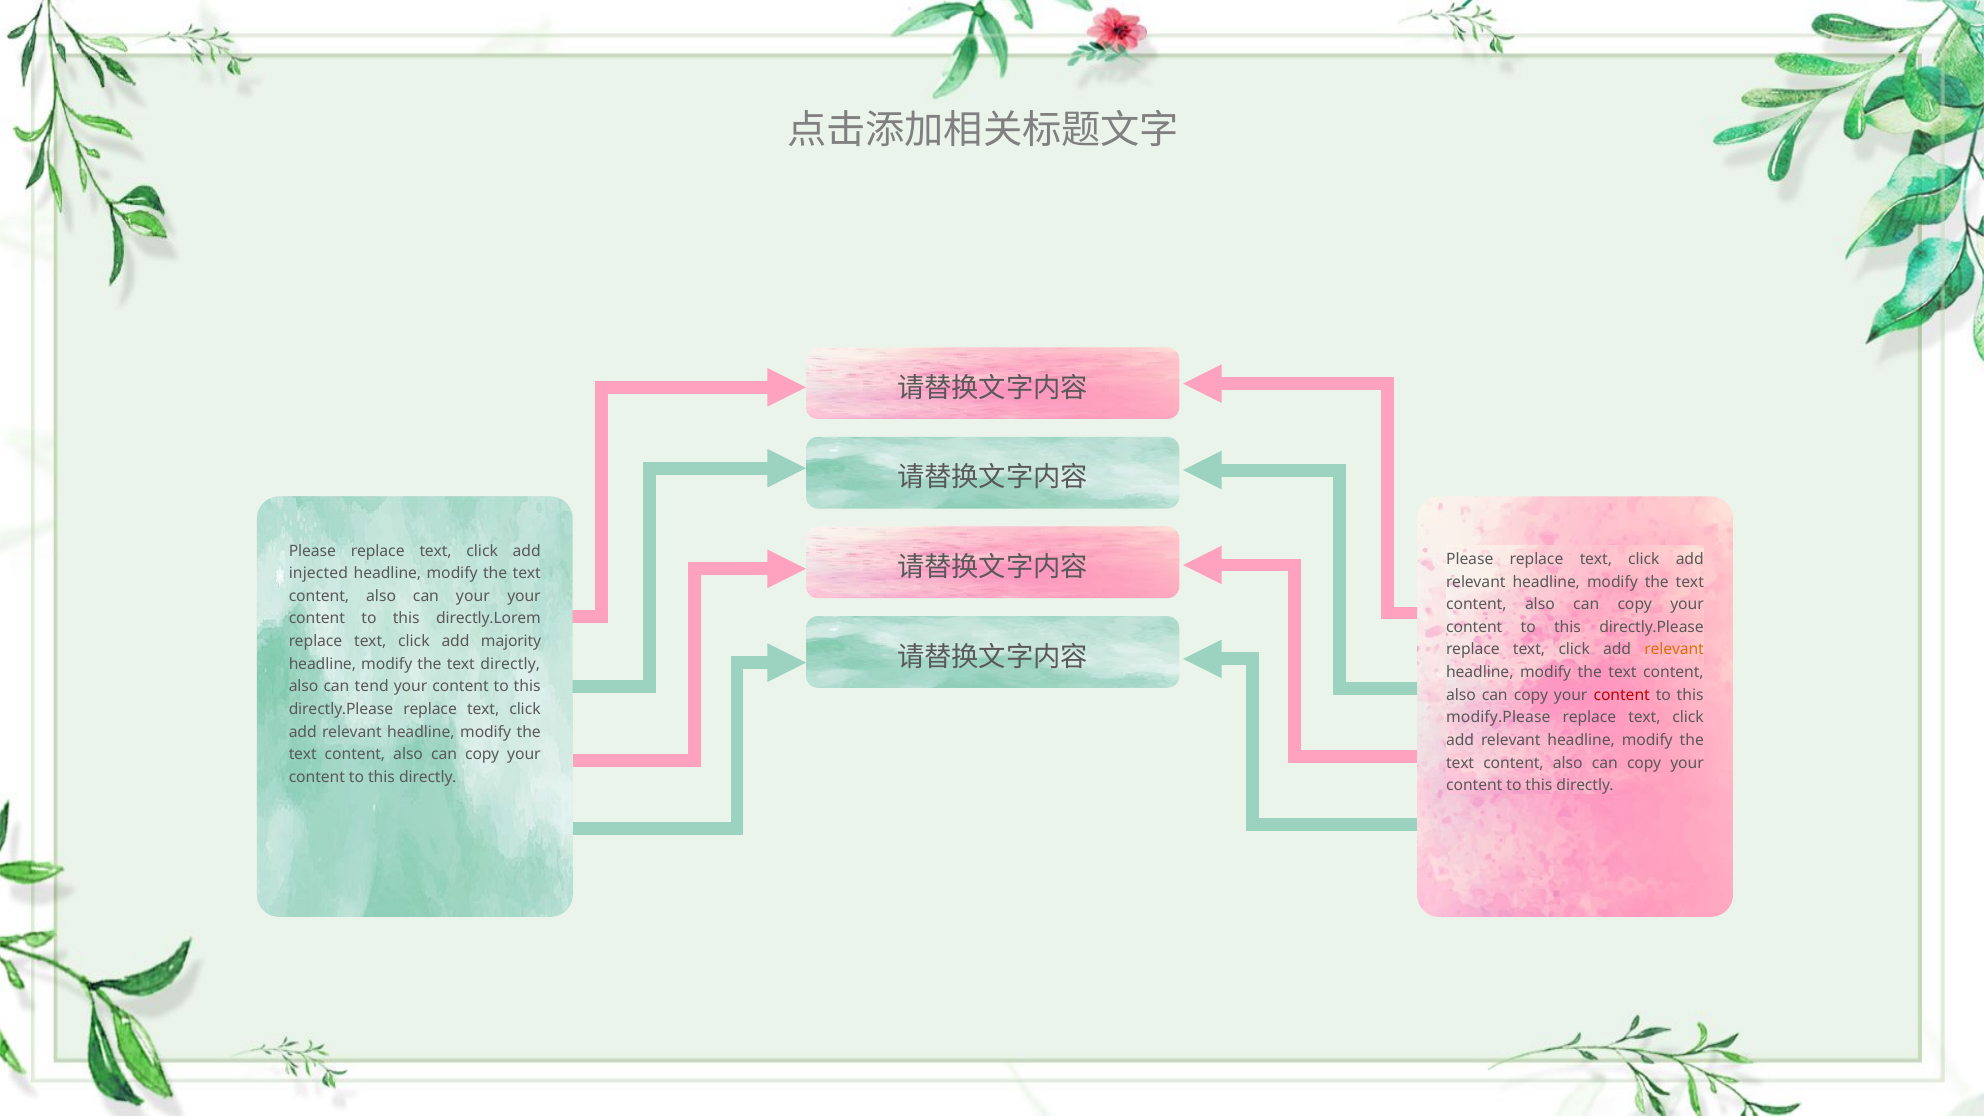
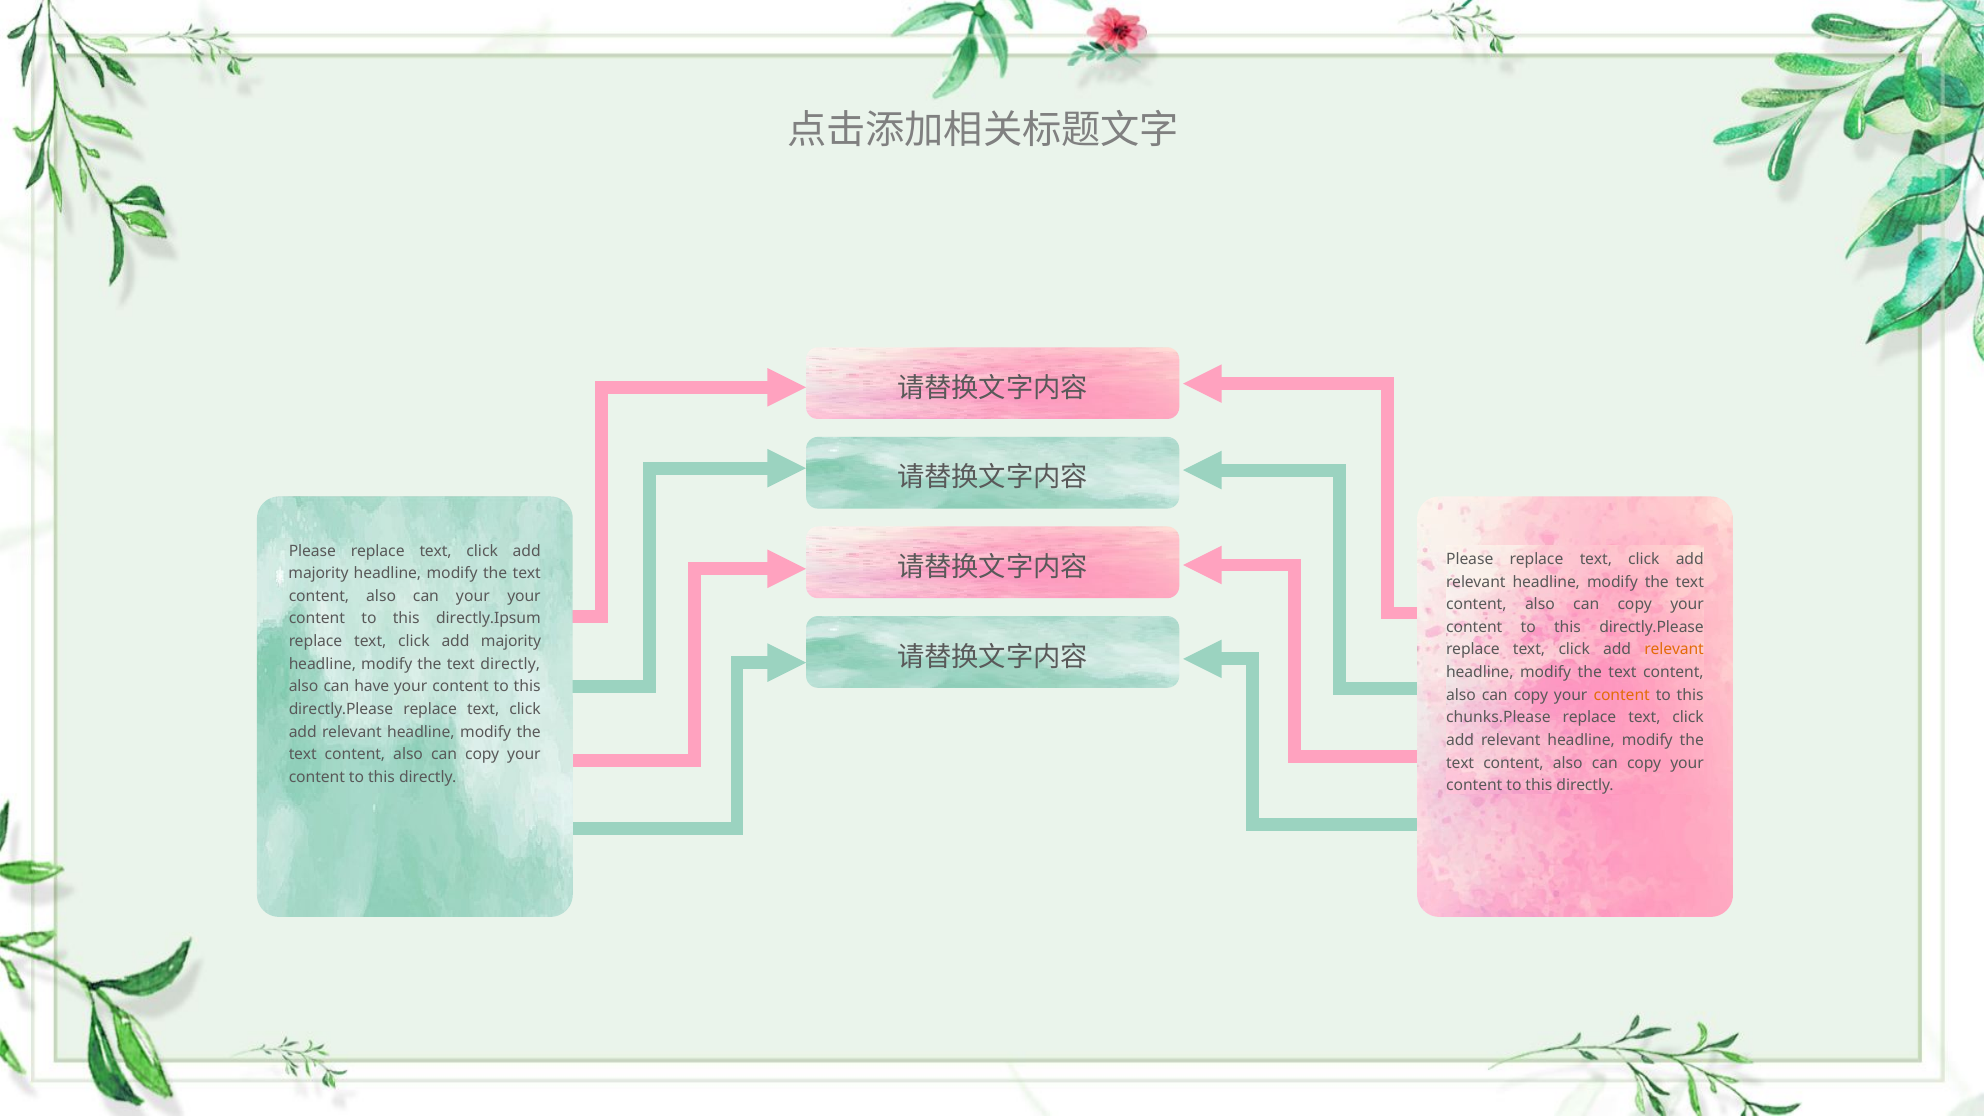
injected at (318, 574): injected -> majority
directly.Lorem: directly.Lorem -> directly.Ipsum
tend: tend -> have
content at (1622, 695) colour: red -> orange
modify.Please: modify.Please -> chunks.Please
